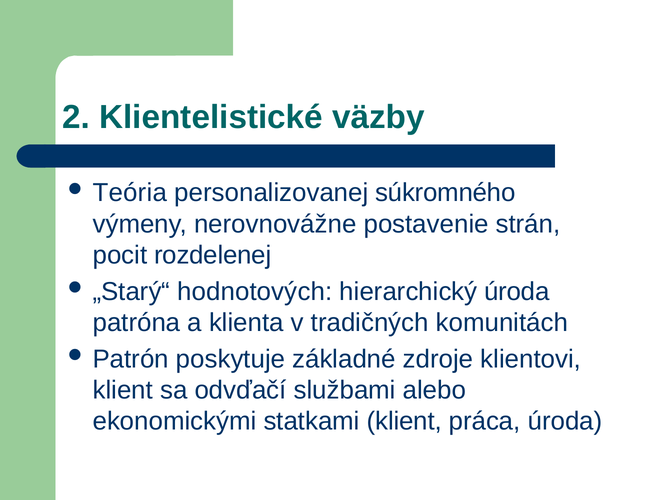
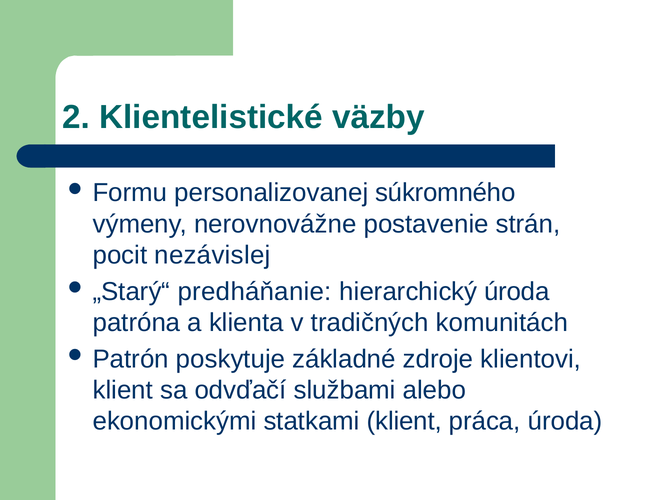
Teória: Teória -> Formu
rozdelenej: rozdelenej -> nezávislej
hodnotových: hodnotových -> predháňanie
